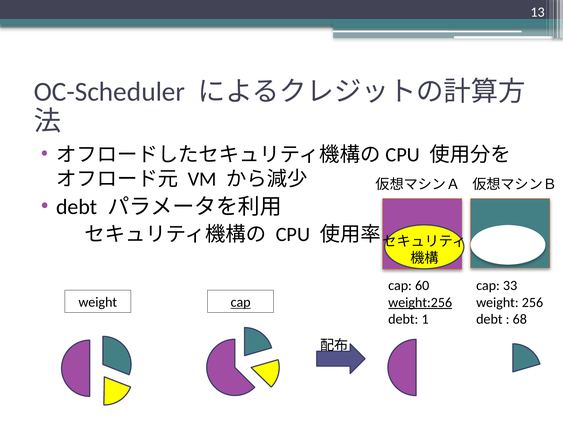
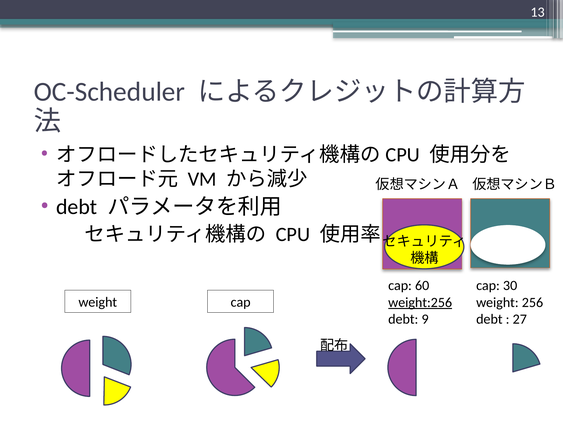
33: 33 -> 30
cap at (241, 303) underline: present -> none
1: 1 -> 9
68: 68 -> 27
